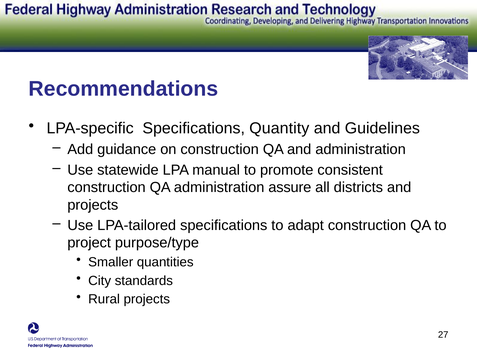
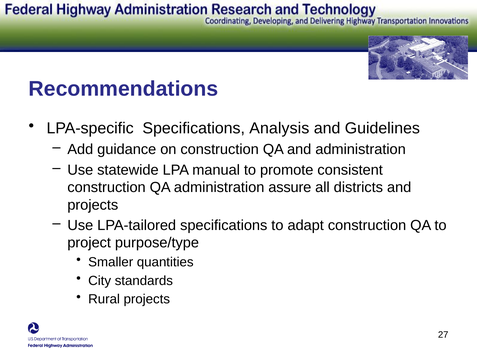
Quantity: Quantity -> Analysis
